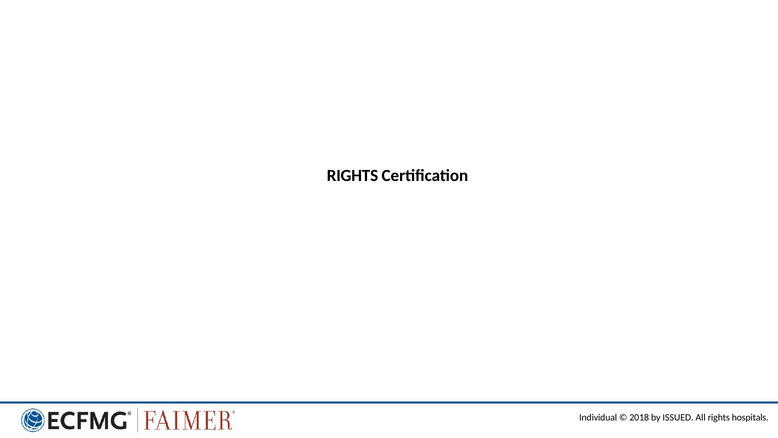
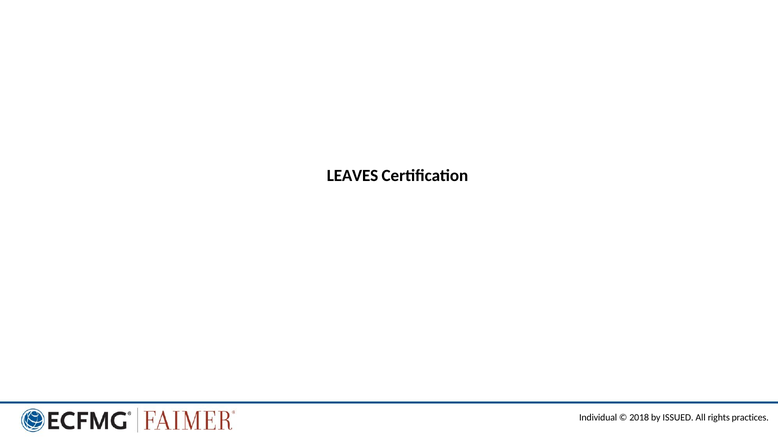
RIGHTS at (353, 176): RIGHTS -> LEAVES
hospitals: hospitals -> practices
